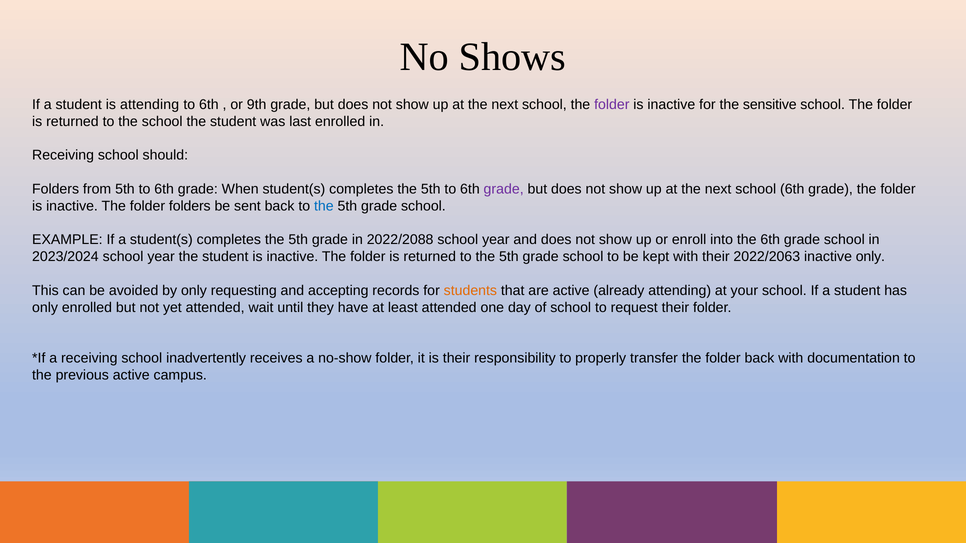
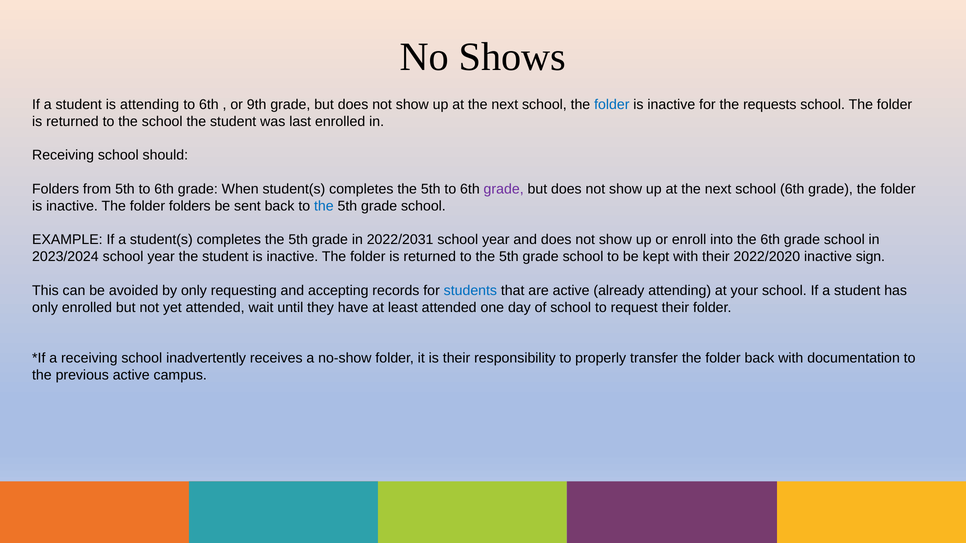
folder at (612, 105) colour: purple -> blue
sensitive: sensitive -> requests
2022/2088: 2022/2088 -> 2022/2031
2022/2063: 2022/2063 -> 2022/2020
inactive only: only -> sign
students colour: orange -> blue
